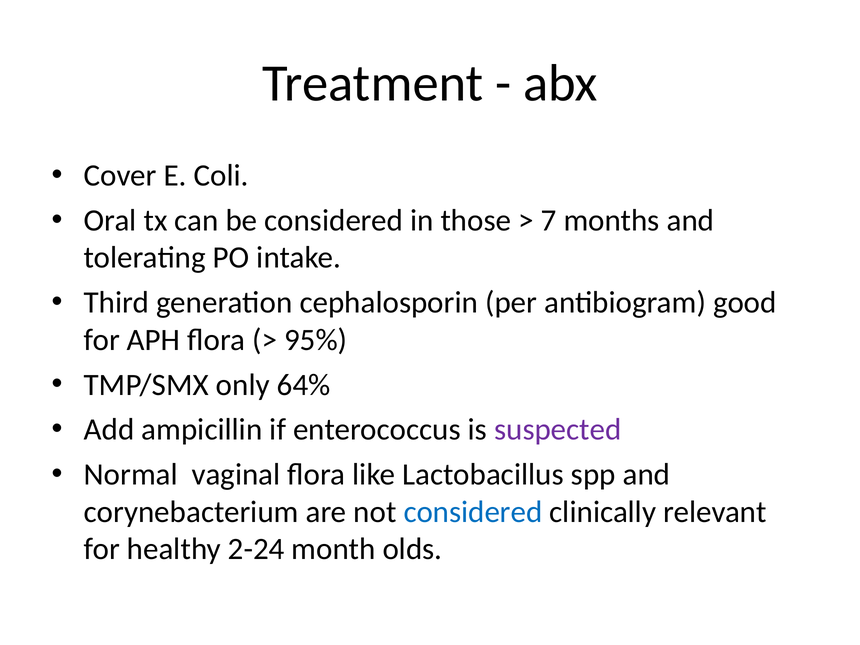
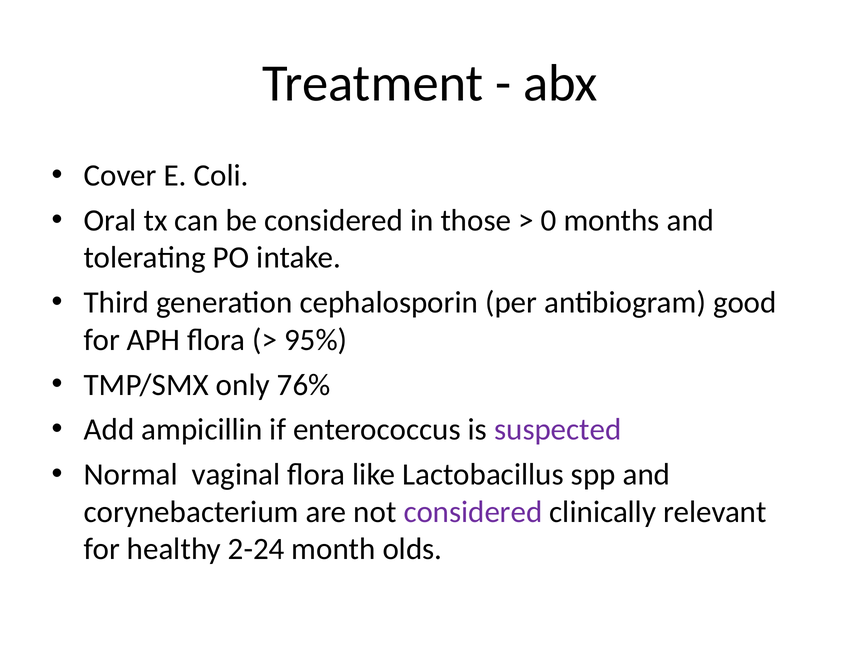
7: 7 -> 0
64%: 64% -> 76%
considered at (473, 512) colour: blue -> purple
